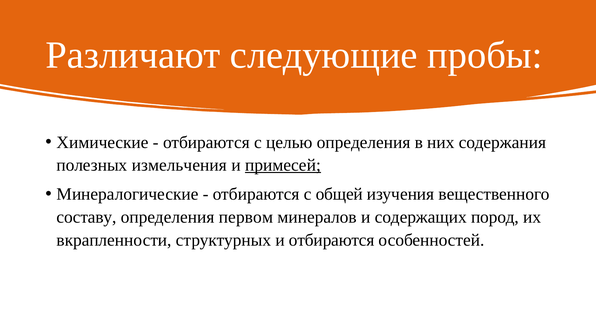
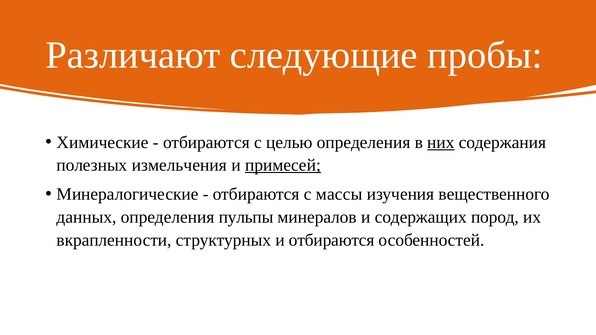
них underline: none -> present
общей: общей -> массы
составу: составу -> данных
первом: первом -> пульпы
